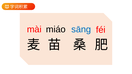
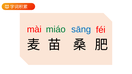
miáo colour: black -> green
